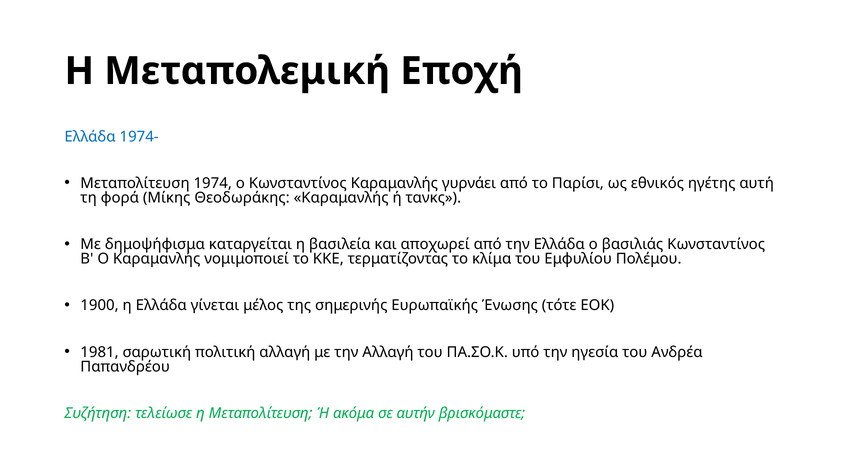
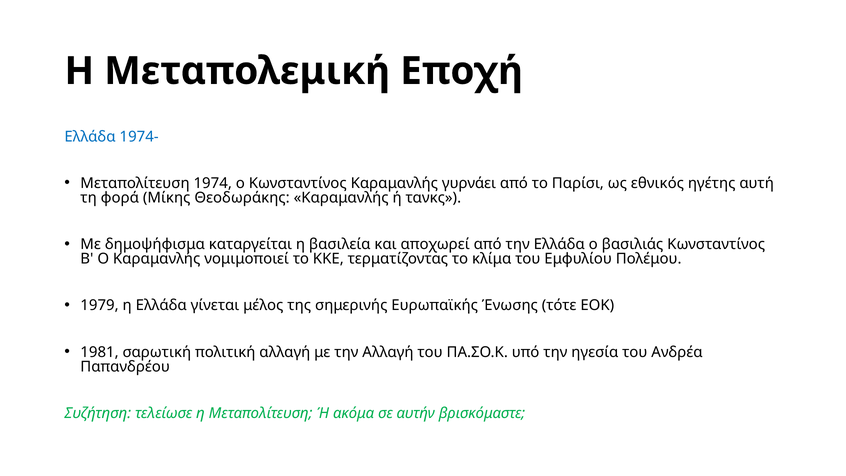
1900: 1900 -> 1979
